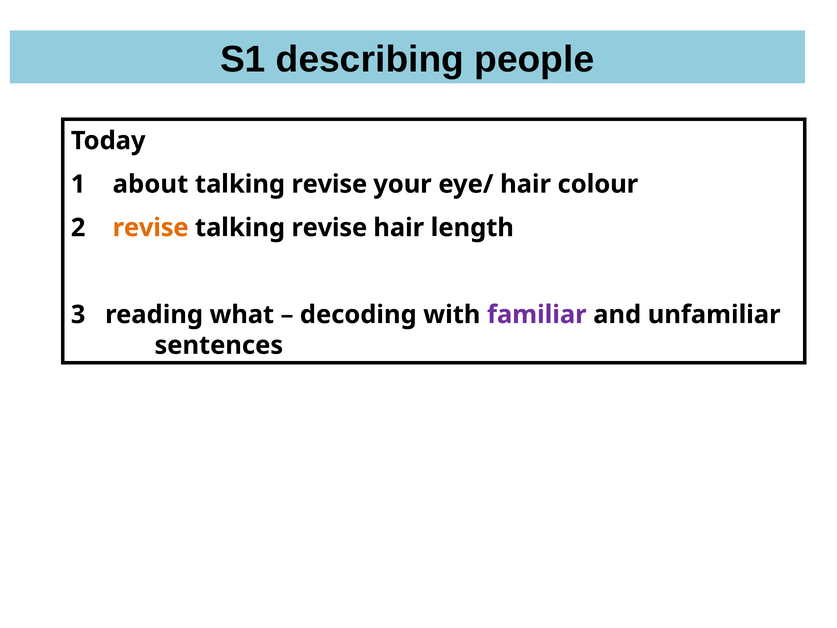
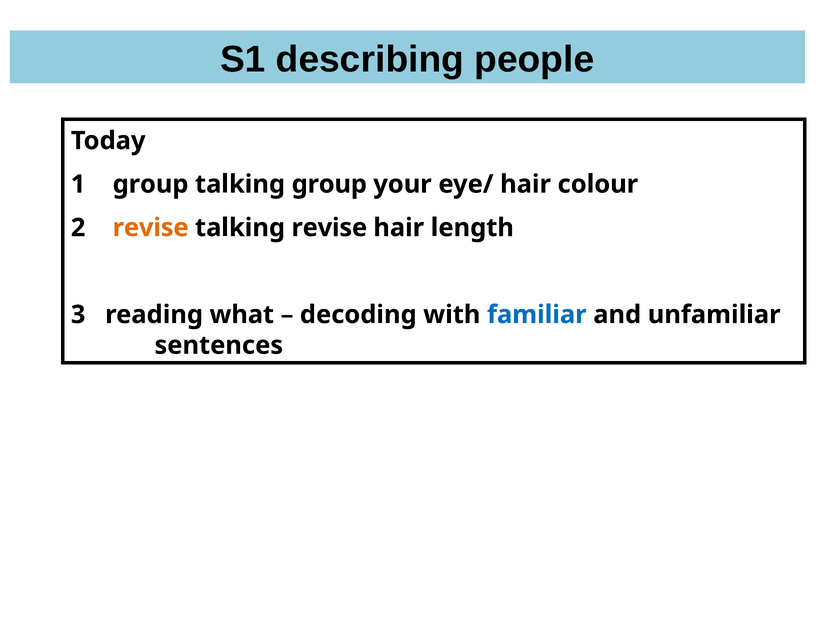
about at (150, 184): about -> group
revise at (329, 184): revise -> group
familiar colour: purple -> blue
